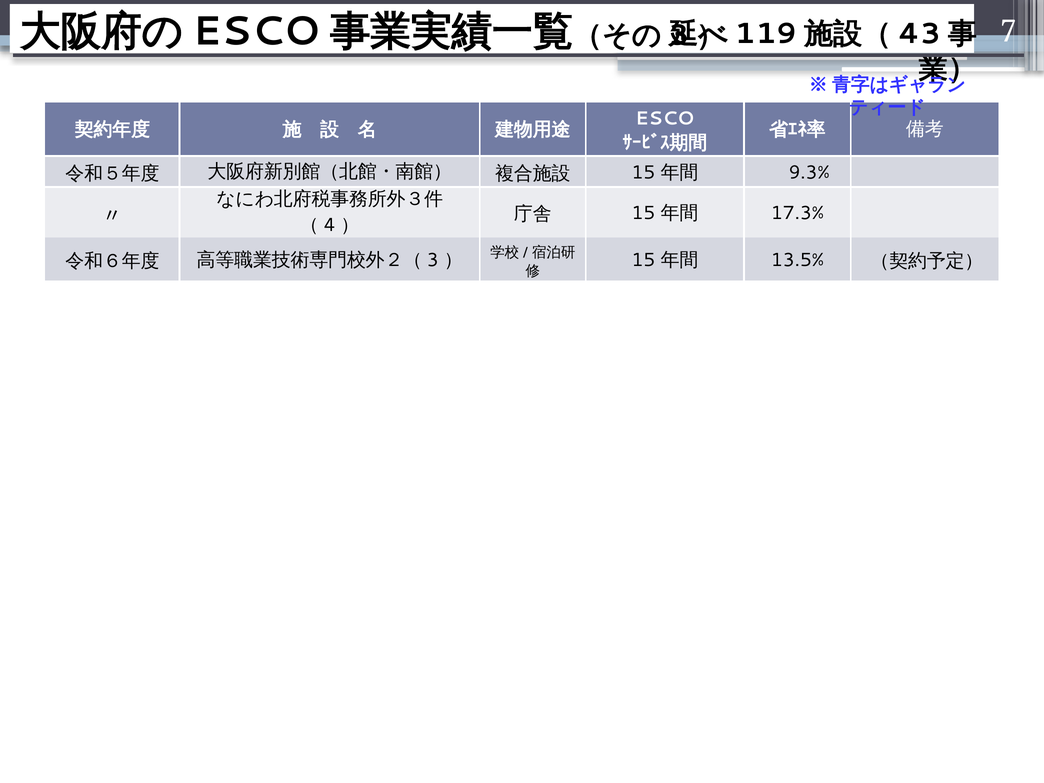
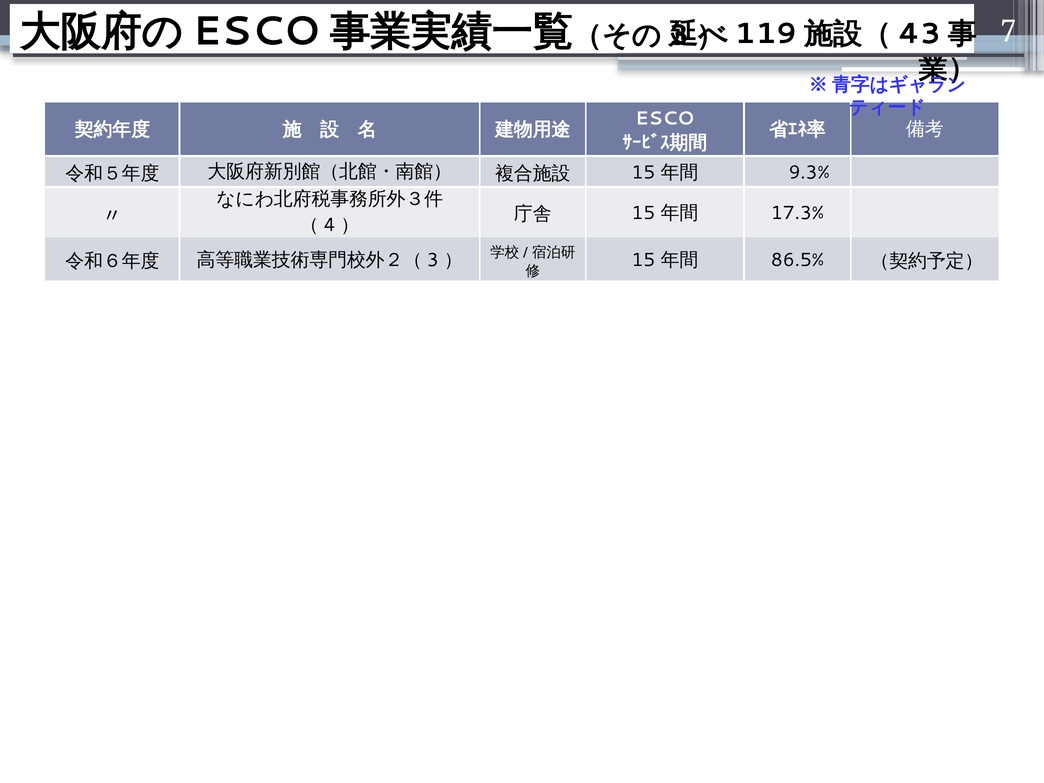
13.5%: 13.5% -> 86.5%
